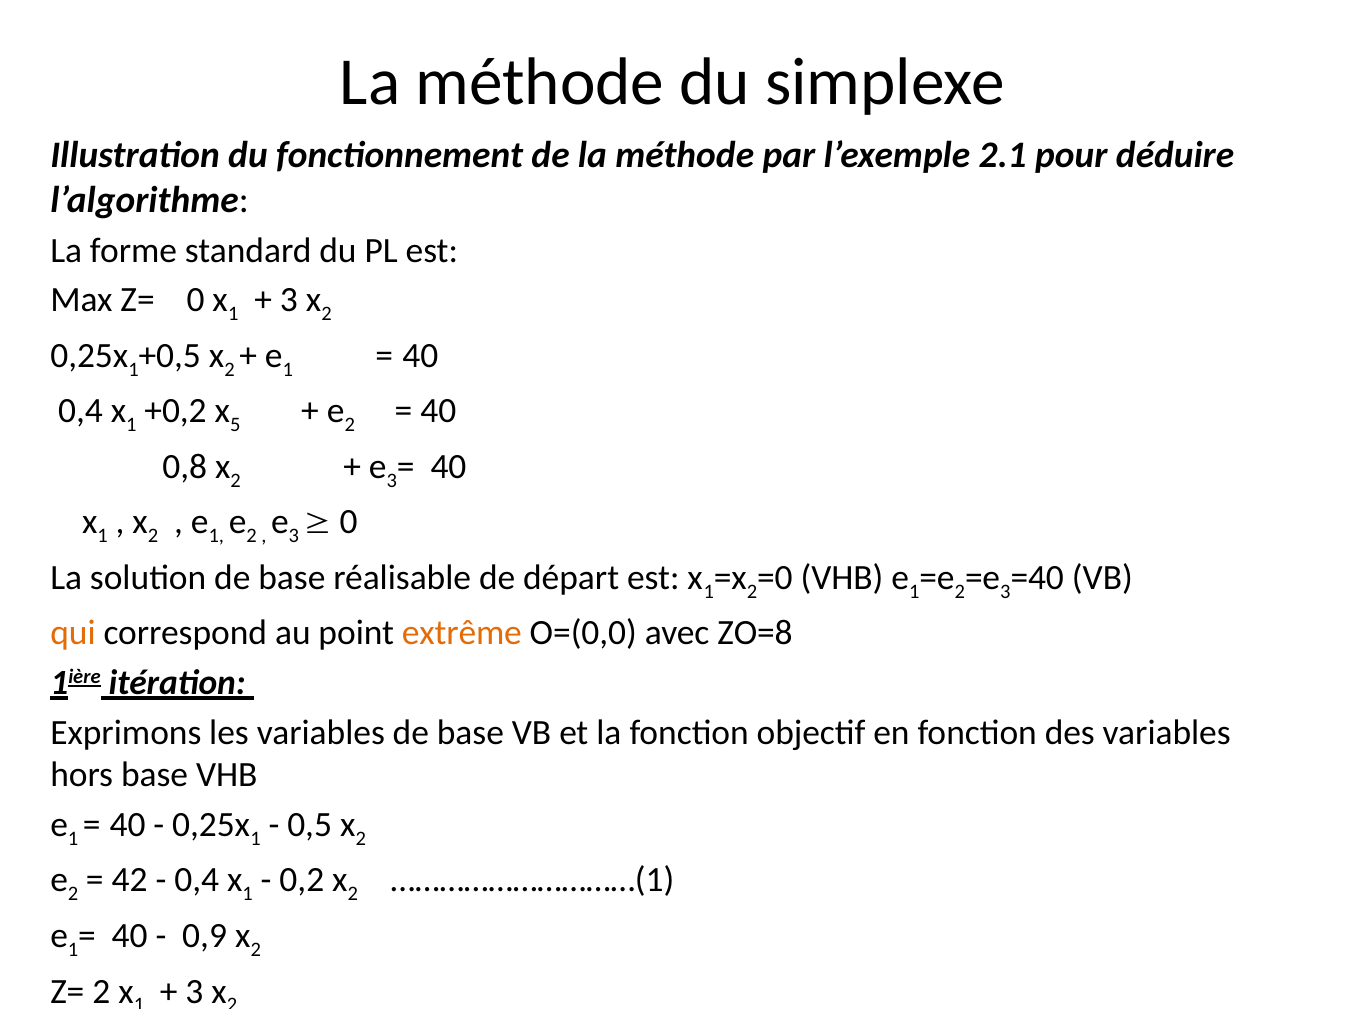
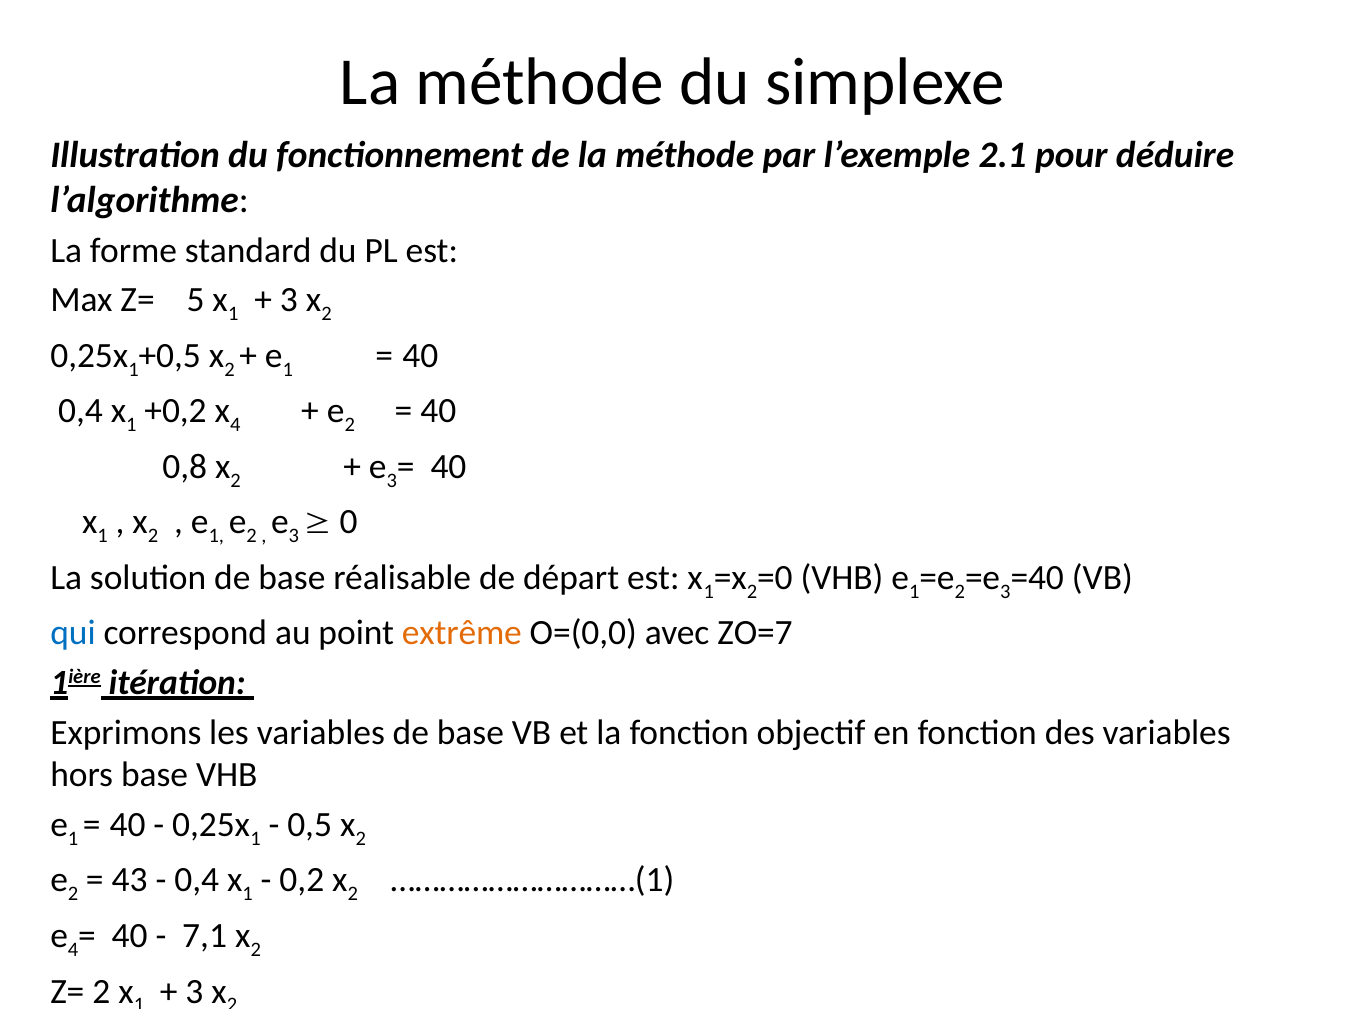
Z= 0: 0 -> 5
5 at (235, 425): 5 -> 4
qui colour: orange -> blue
ZO=8: ZO=8 -> ZO=7
42: 42 -> 43
1 at (73, 949): 1 -> 4
0,9: 0,9 -> 7,1
